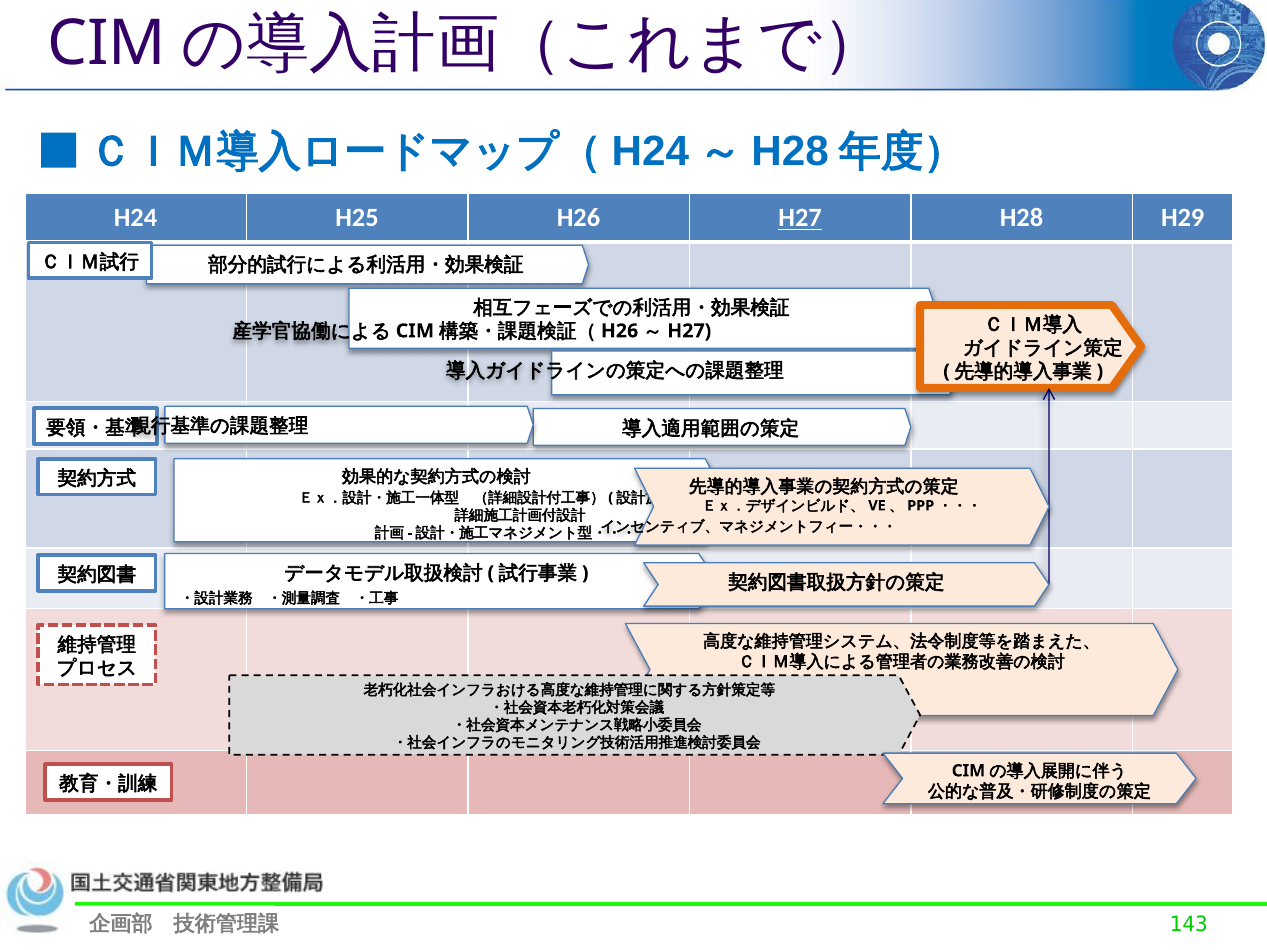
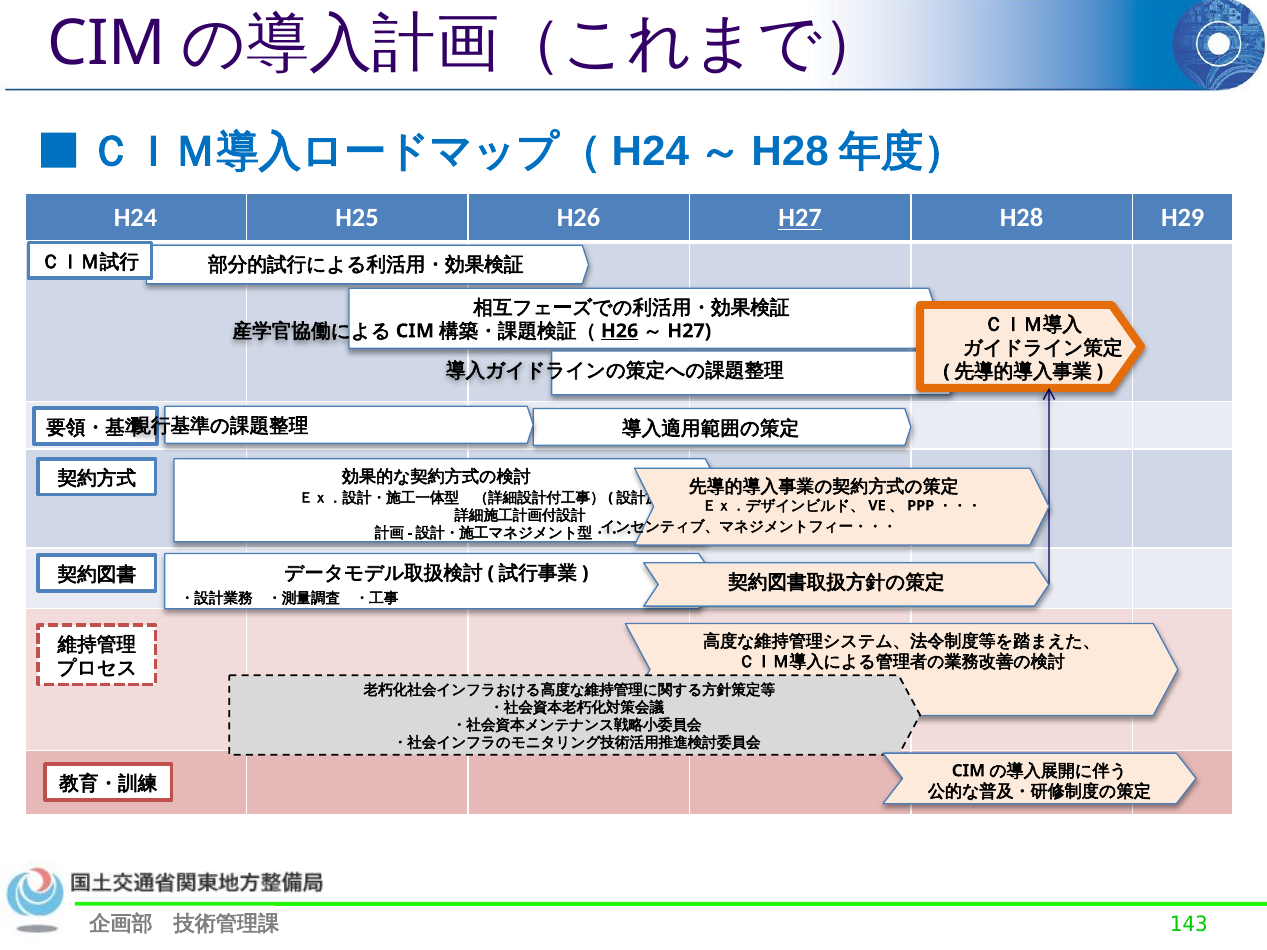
H26 at (620, 331) underline: none -> present
